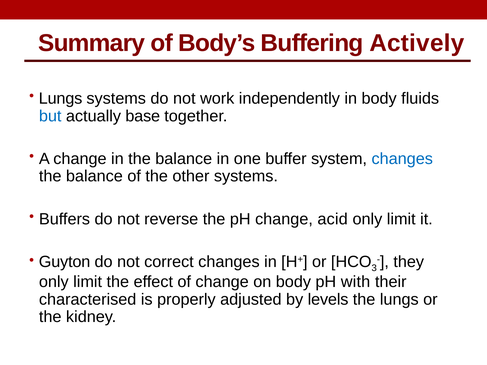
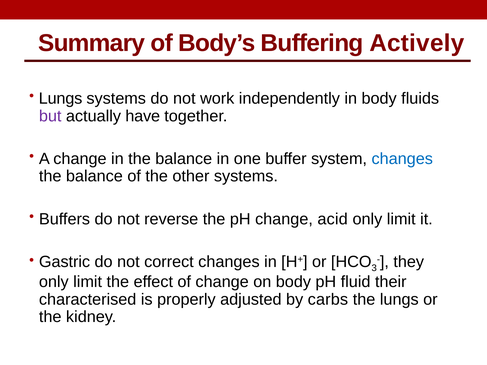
but colour: blue -> purple
base: base -> have
Guyton: Guyton -> Gastric
with: with -> fluid
levels: levels -> carbs
